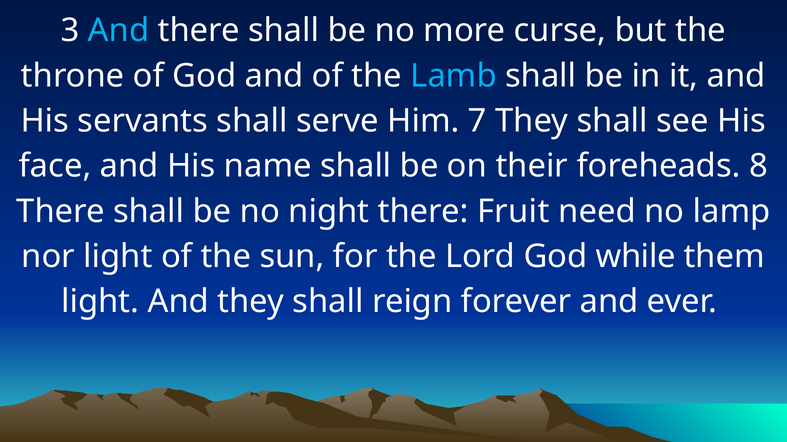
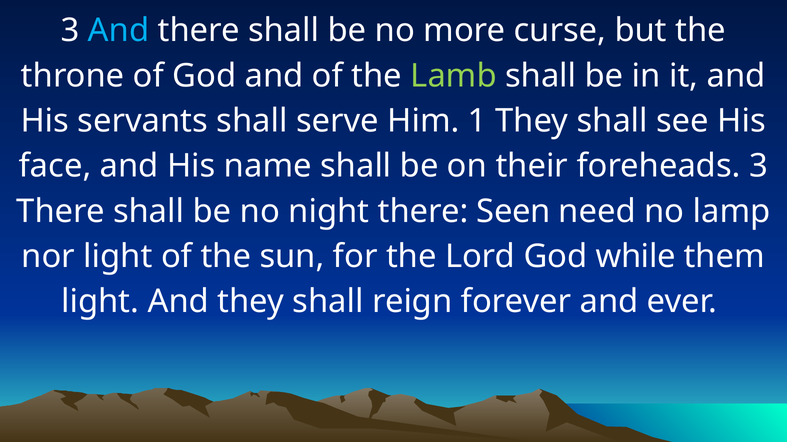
Lamb colour: light blue -> light green
7: 7 -> 1
foreheads 8: 8 -> 3
Fruit: Fruit -> Seen
